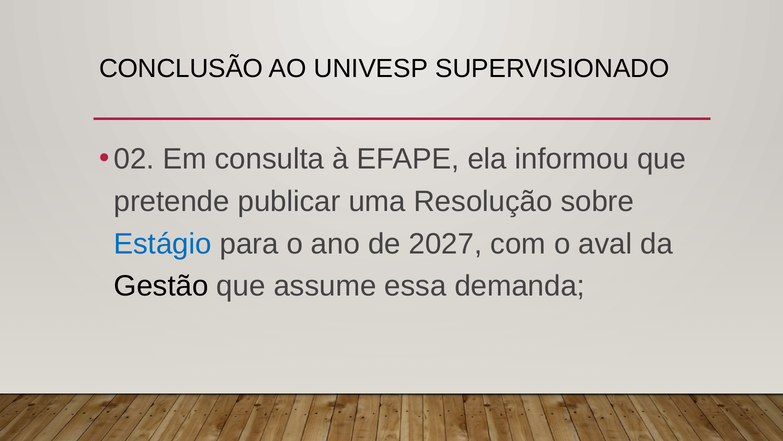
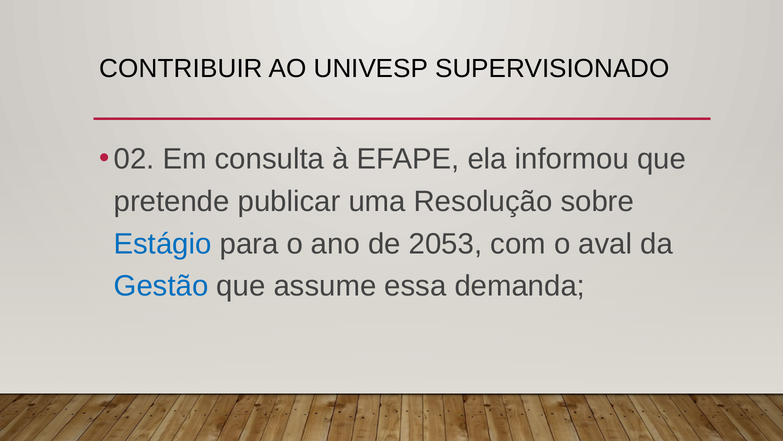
CONCLUSÃO: CONCLUSÃO -> CONTRIBUIR
2027: 2027 -> 2053
Gestão colour: black -> blue
